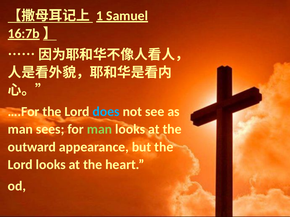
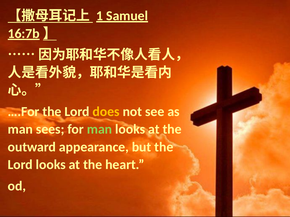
does colour: light blue -> yellow
